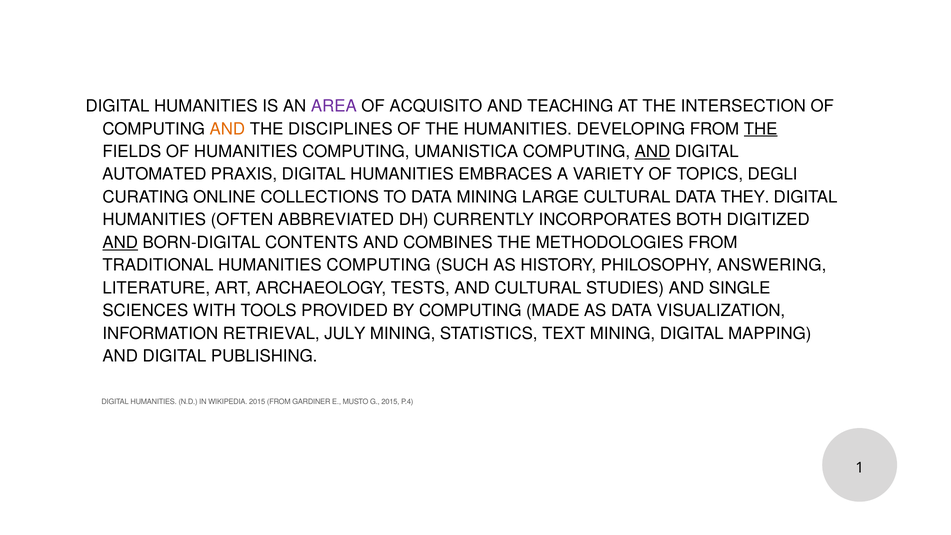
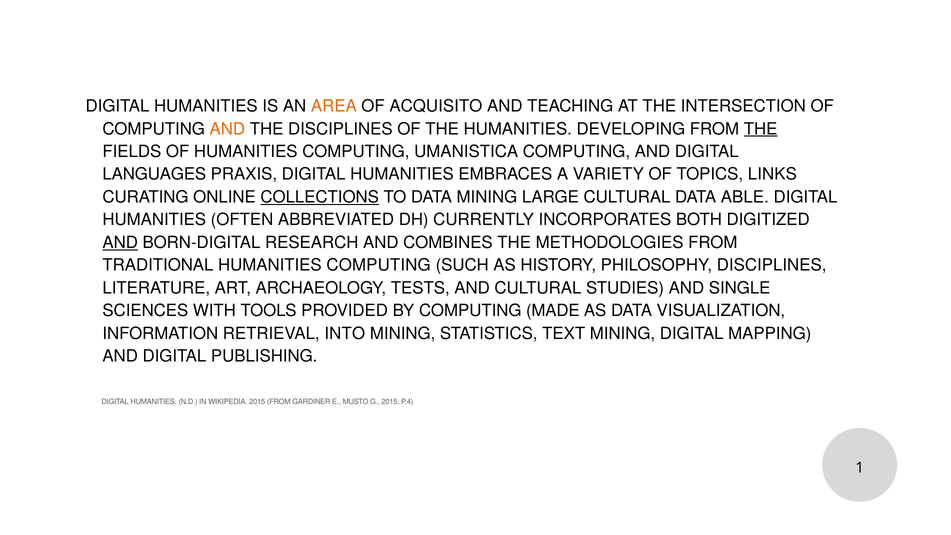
AREA colour: purple -> orange
AND at (652, 152) underline: present -> none
AUTOMATED: AUTOMATED -> LANGUAGES
DEGLI: DEGLI -> LINKS
COLLECTIONS underline: none -> present
THEY: THEY -> ABLE
CONTENTS: CONTENTS -> RESEARCH
PHILOSOPHY ANSWERING: ANSWERING -> DISCIPLINES
JULY: JULY -> INTO
